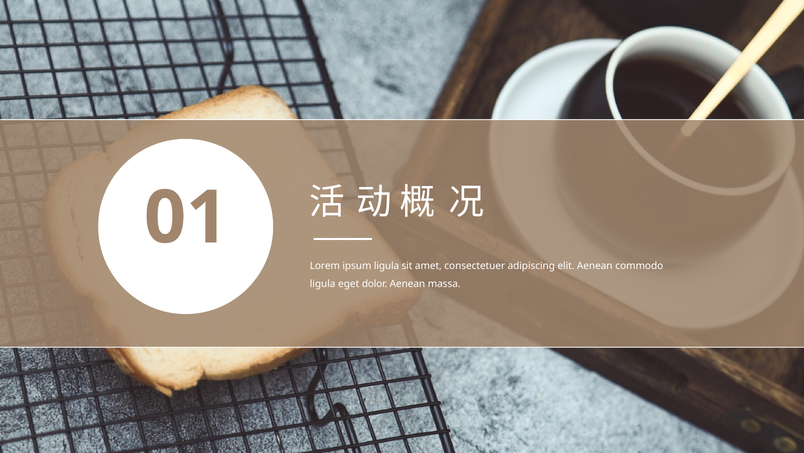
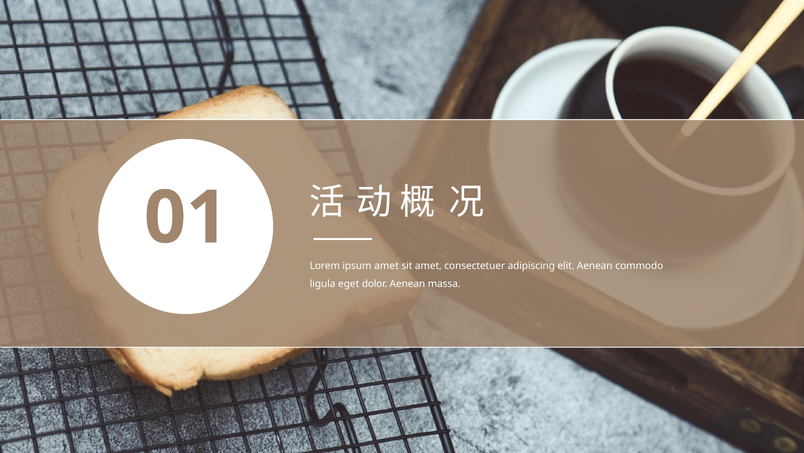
ipsum ligula: ligula -> amet
